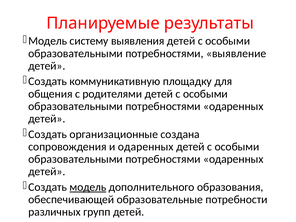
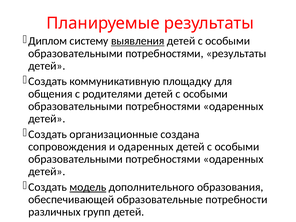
Модель at (48, 41): Модель -> Диплом
выявления underline: none -> present
потребностями выявление: выявление -> результаты
